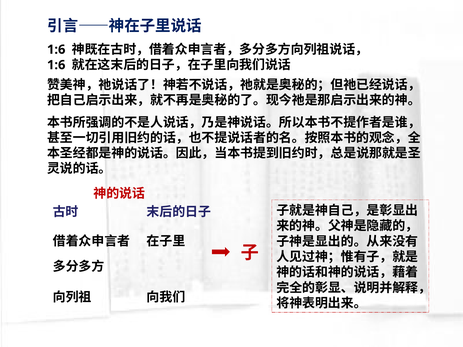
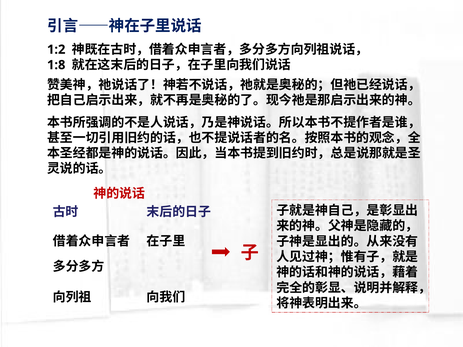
1:6 at (56, 50): 1:6 -> 1:2
1:6 at (56, 65): 1:6 -> 1:8
